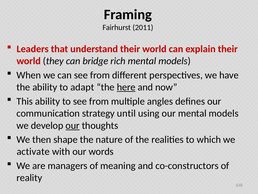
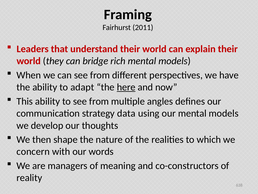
until: until -> data
our at (73, 125) underline: present -> none
activate: activate -> concern
